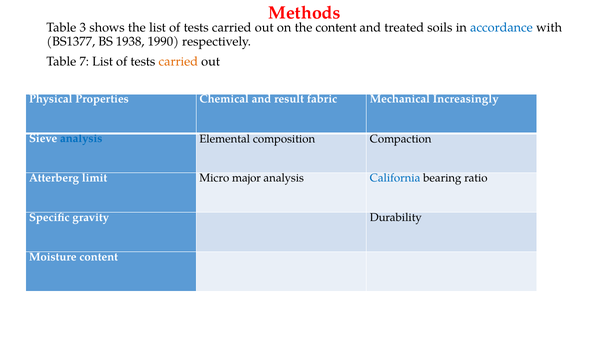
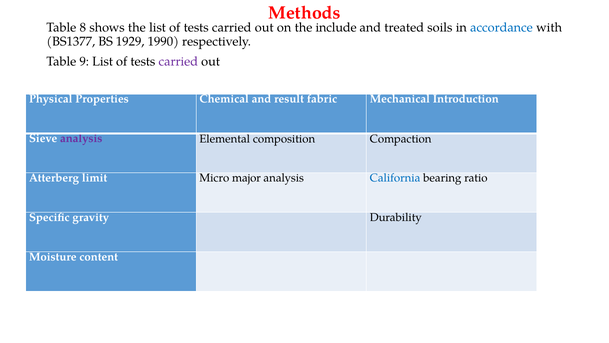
3: 3 -> 8
the content: content -> include
1938: 1938 -> 1929
7: 7 -> 9
carried at (178, 61) colour: orange -> purple
Increasingly: Increasingly -> Introduction
analysis at (81, 138) colour: blue -> purple
